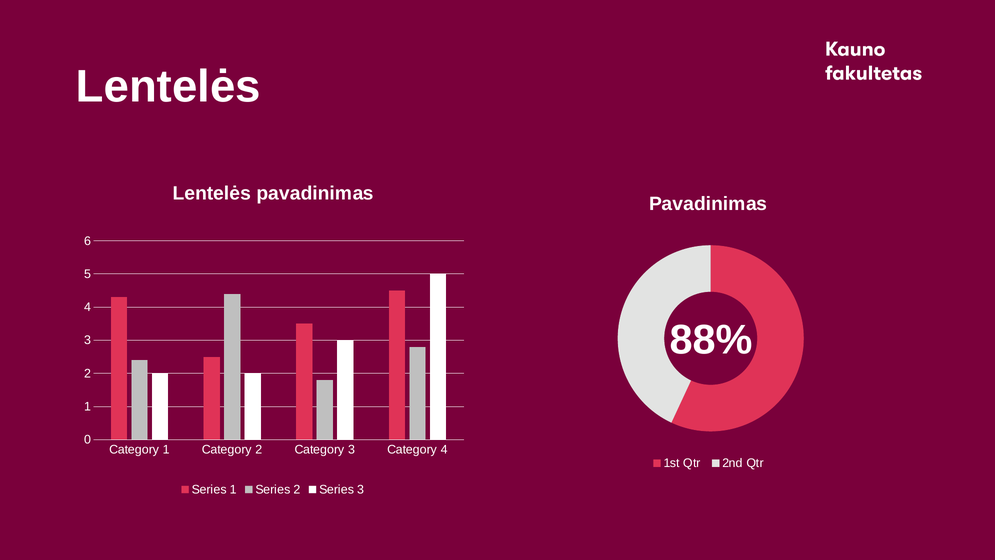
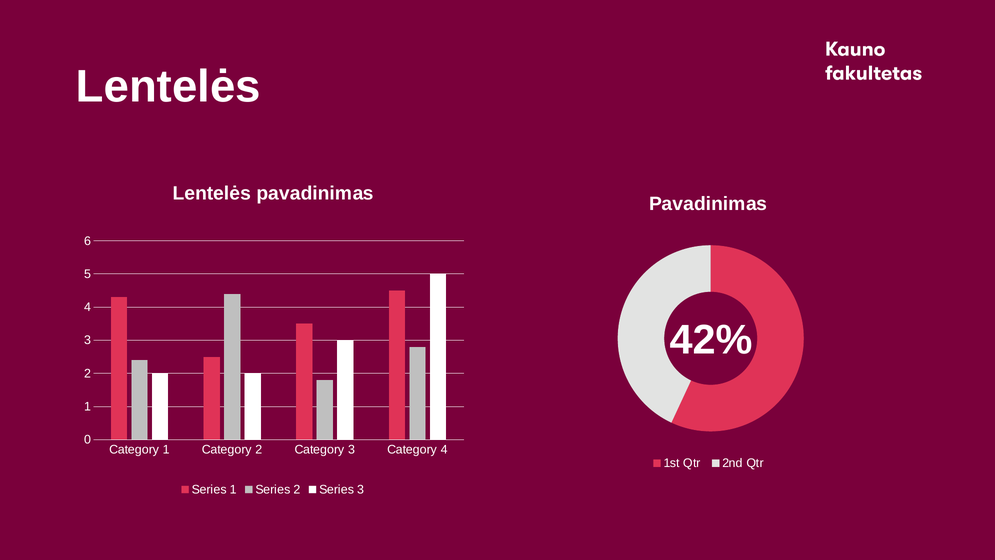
88%: 88% -> 42%
